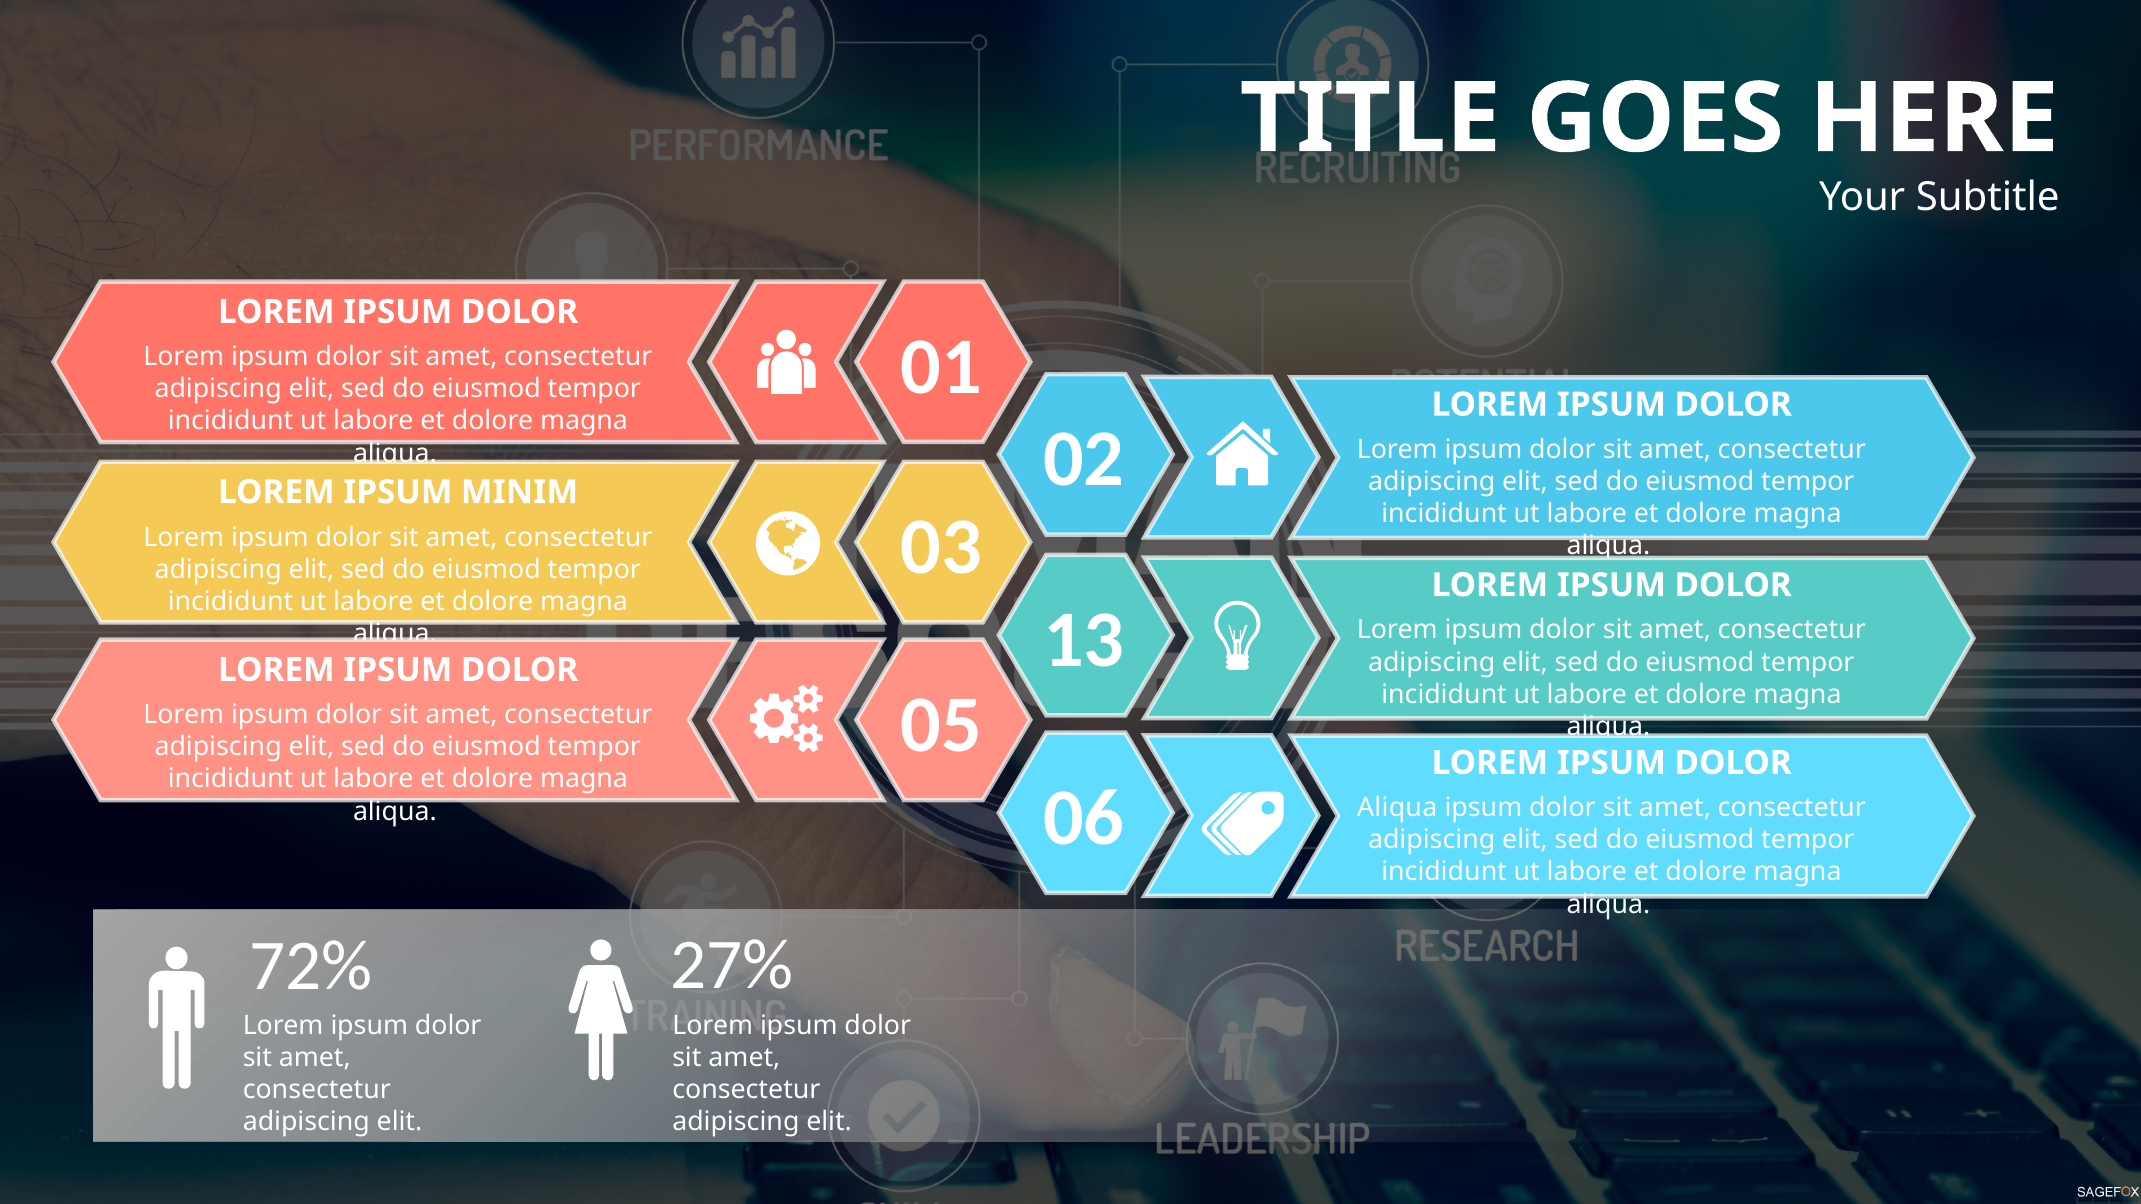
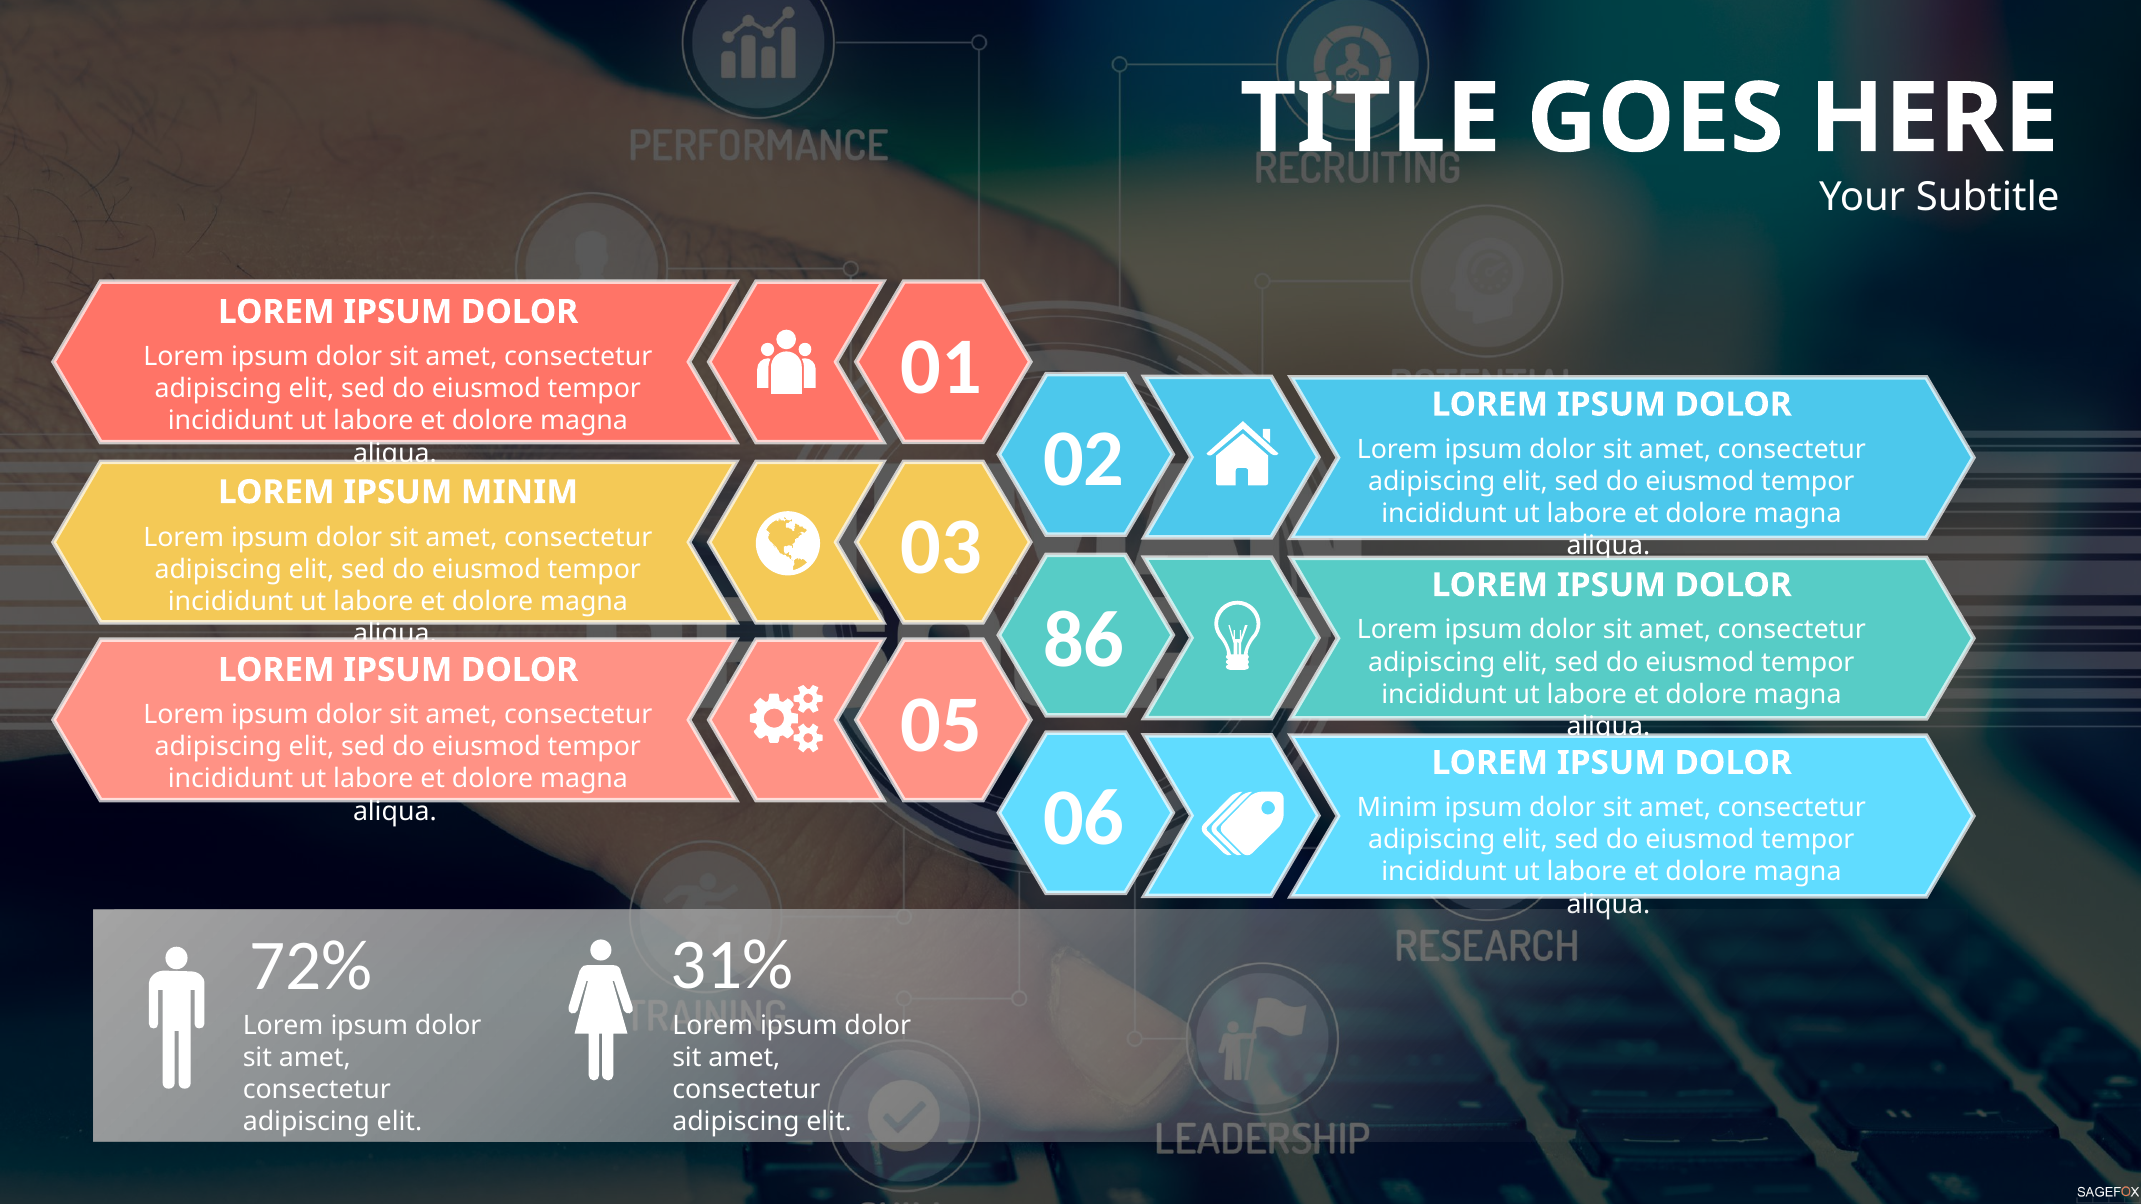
13: 13 -> 86
Aliqua at (1397, 808): Aliqua -> Minim
27%: 27% -> 31%
